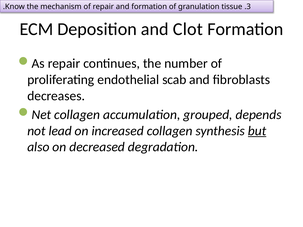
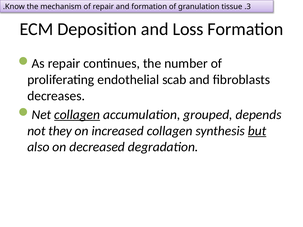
Clot: Clot -> Loss
collagen at (77, 115) underline: none -> present
lead: lead -> they
